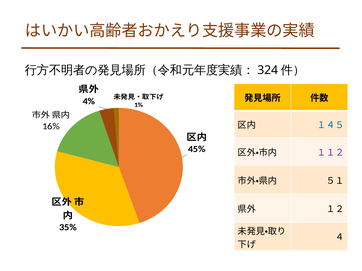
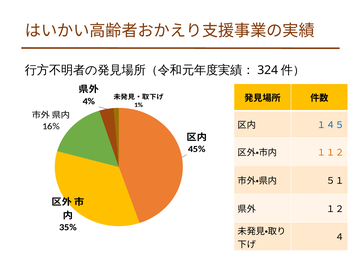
１１２ colour: purple -> orange
